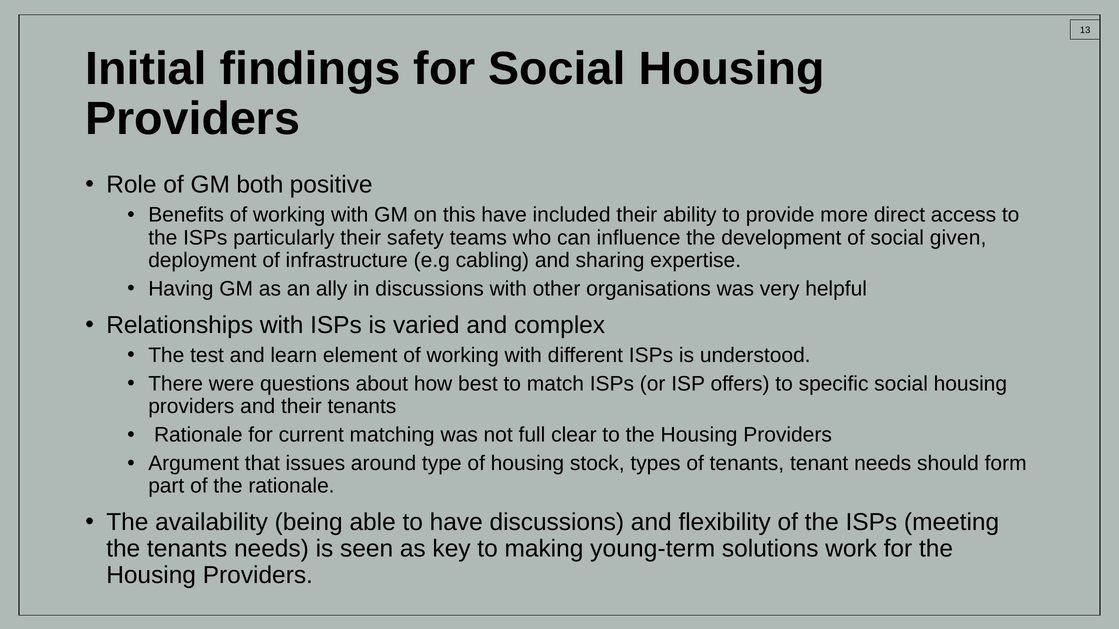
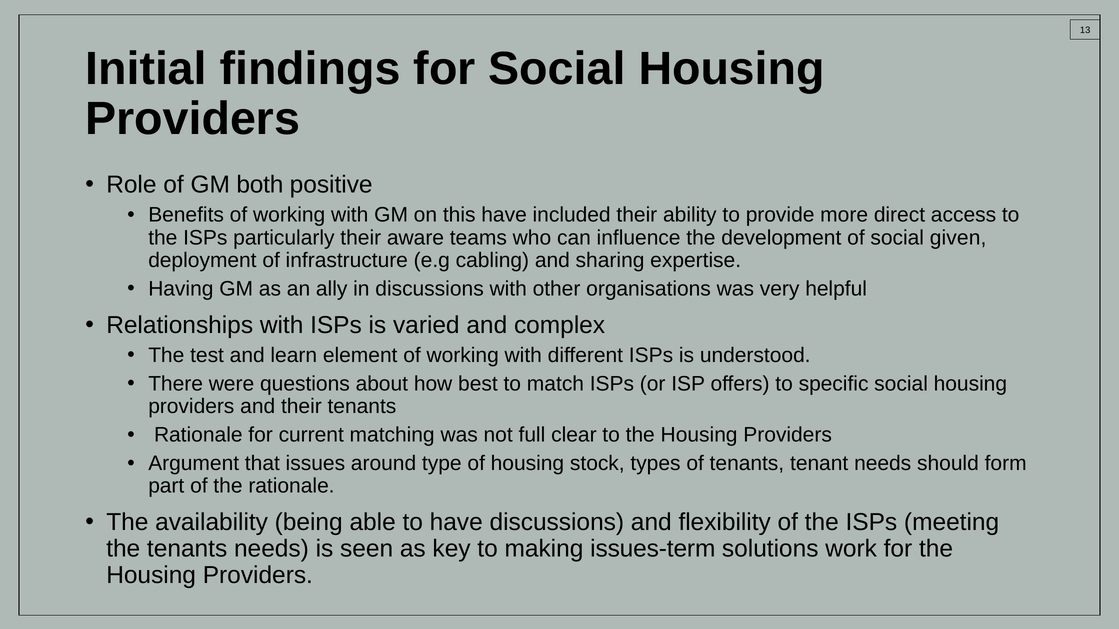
safety: safety -> aware
young-term: young-term -> issues-term
